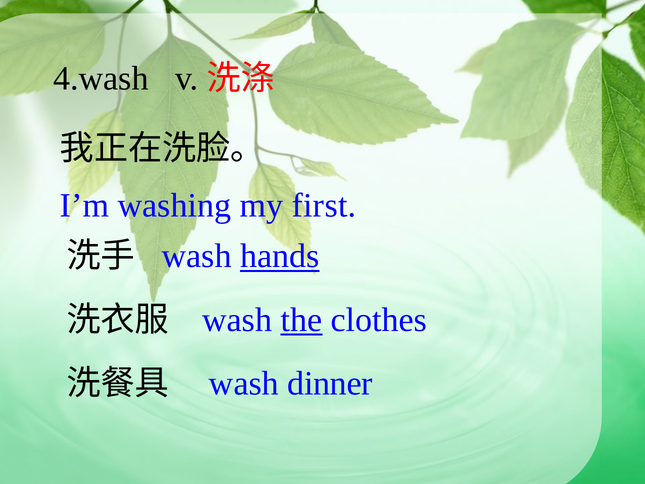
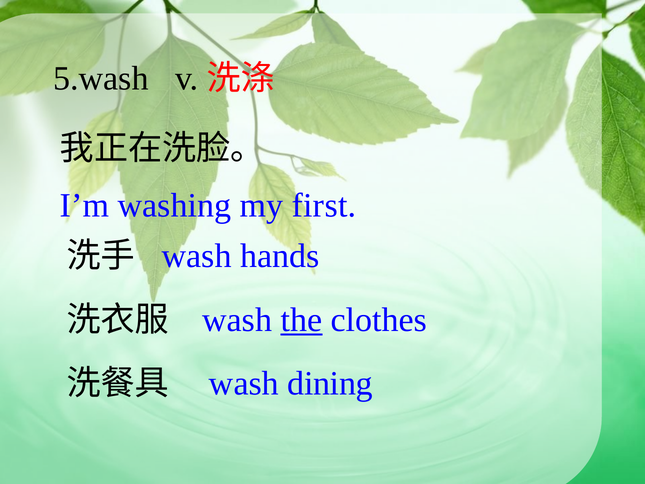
4.wash: 4.wash -> 5.wash
hands underline: present -> none
dinner: dinner -> dining
